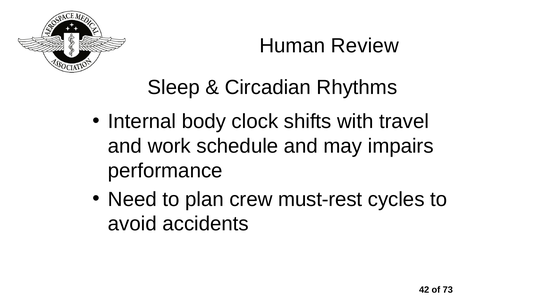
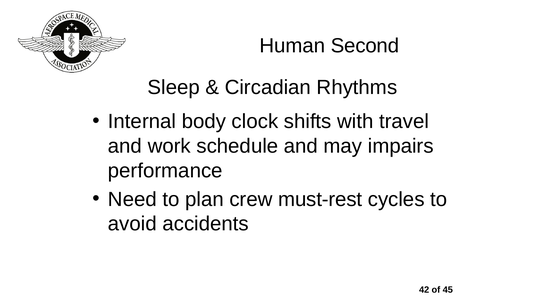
Review: Review -> Second
73: 73 -> 45
